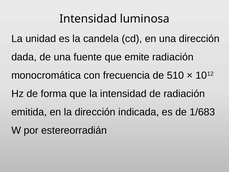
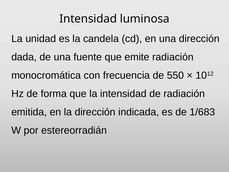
510: 510 -> 550
